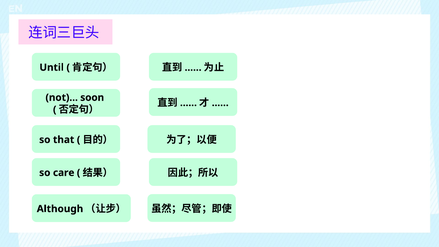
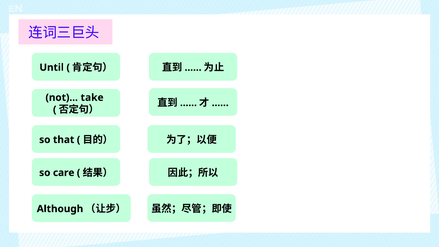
soon: soon -> take
